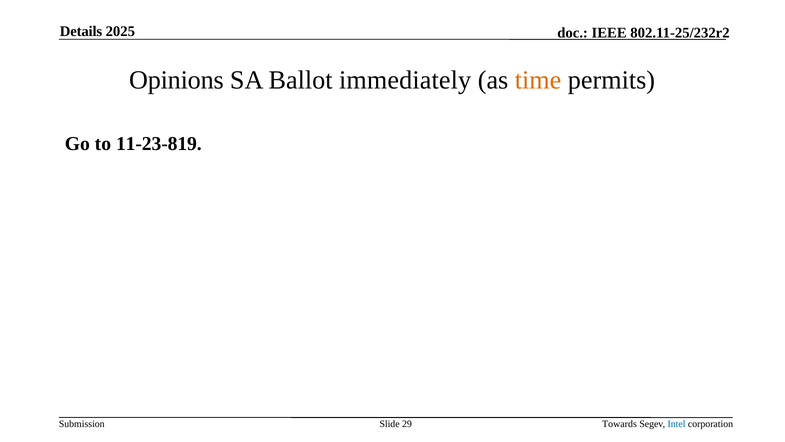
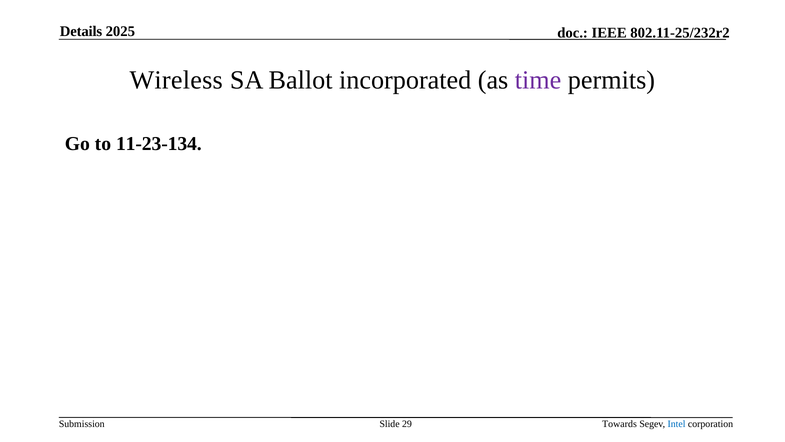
Opinions: Opinions -> Wireless
immediately: immediately -> incorporated
time colour: orange -> purple
11-23-819: 11-23-819 -> 11-23-134
